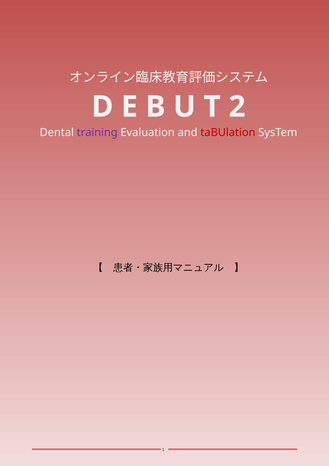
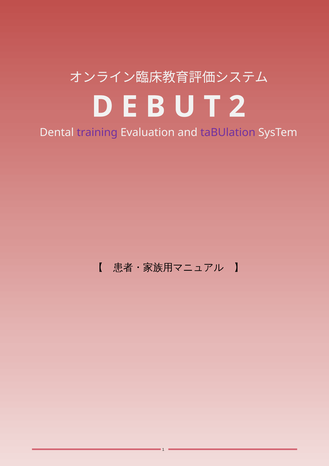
taBUlation colour: red -> purple
